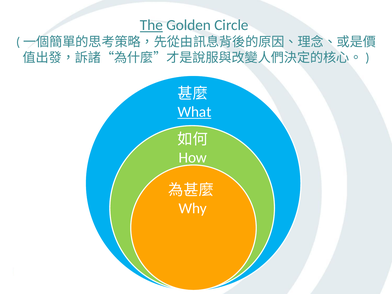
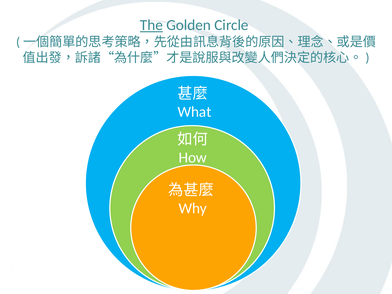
What underline: present -> none
